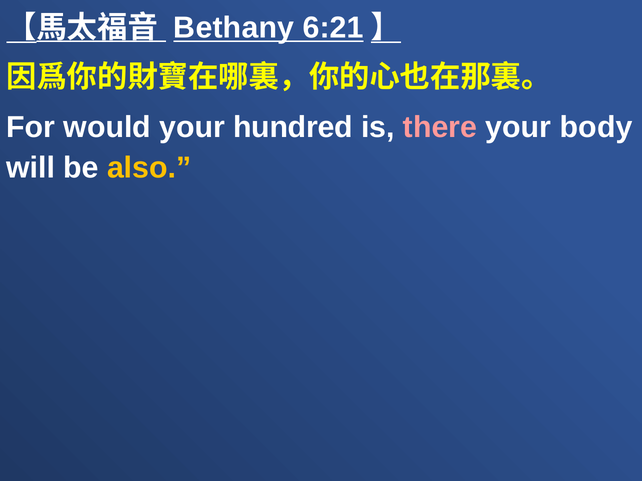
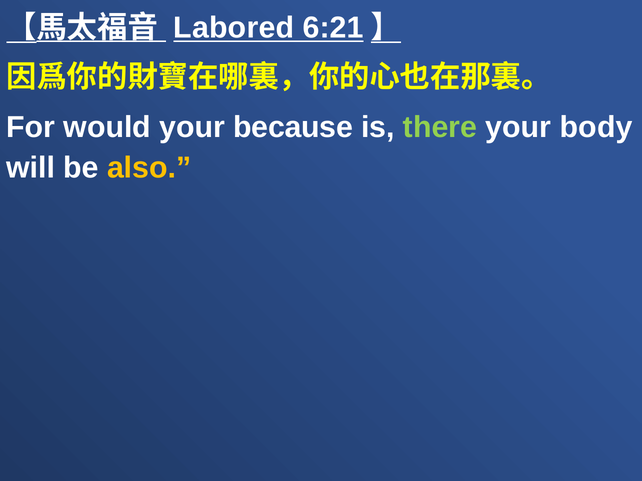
Bethany: Bethany -> Labored
hundred: hundred -> because
there colour: pink -> light green
